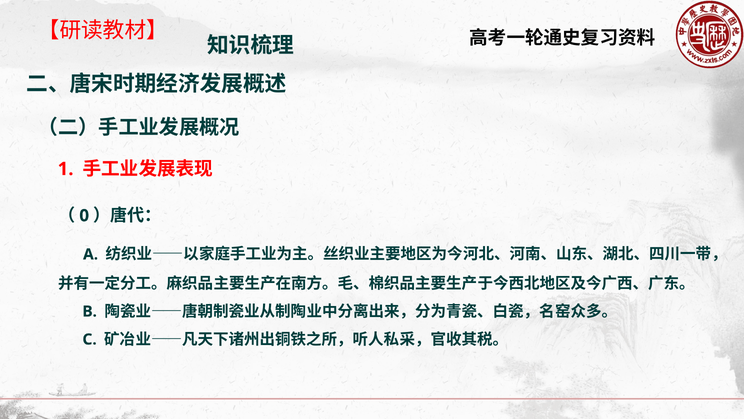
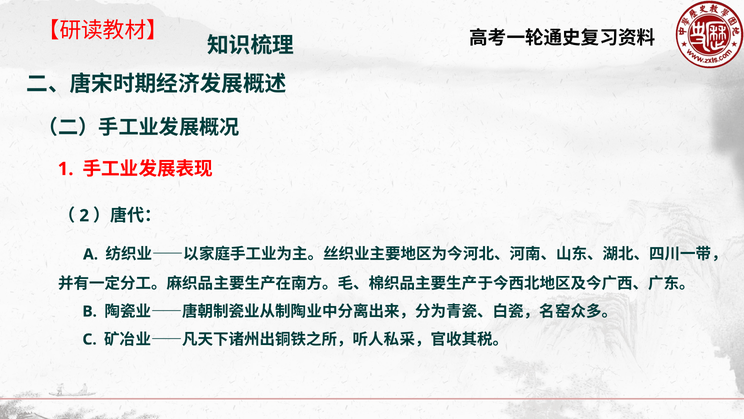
0: 0 -> 2
